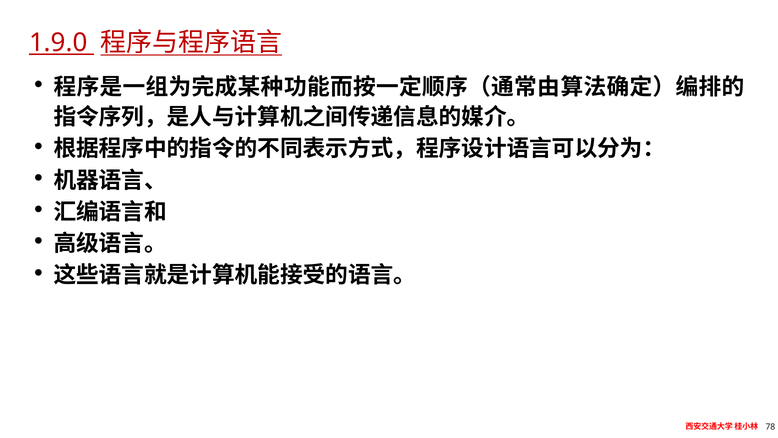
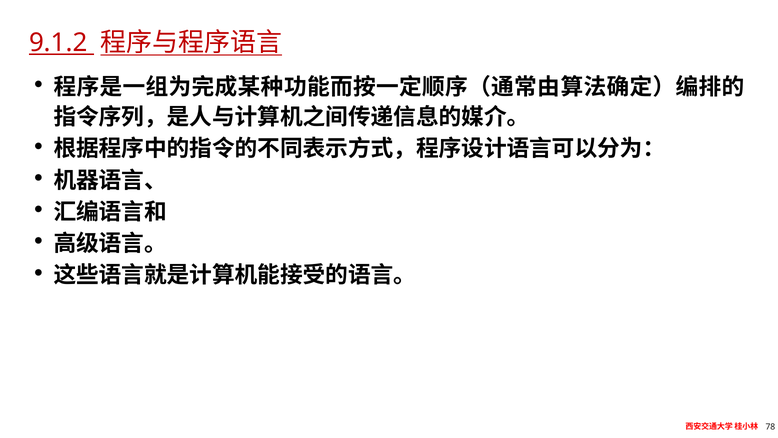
1.9.0: 1.9.0 -> 9.1.2
